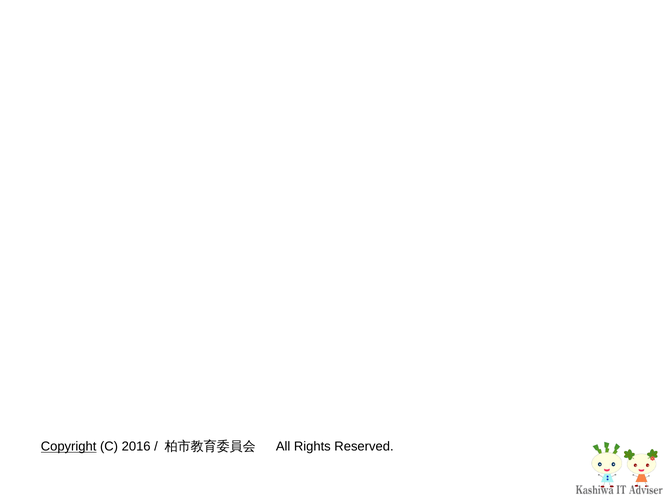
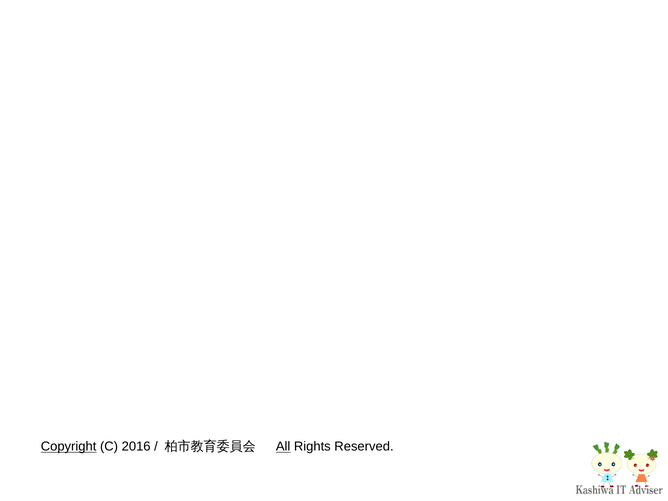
All underline: none -> present
